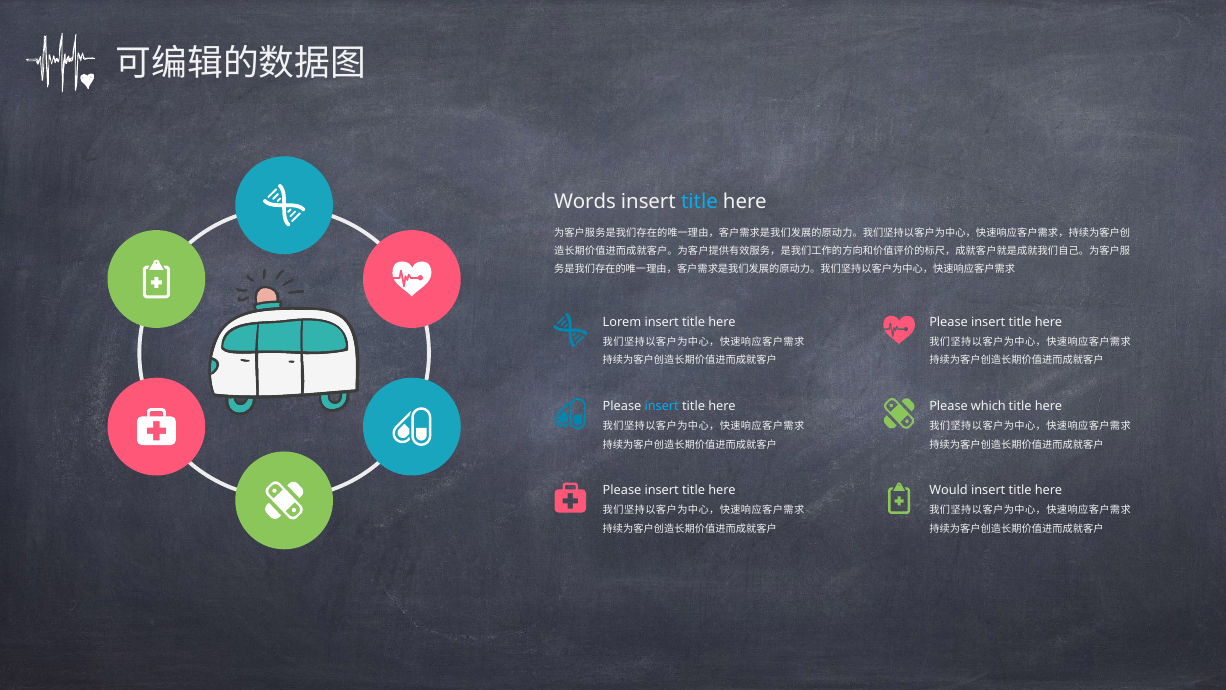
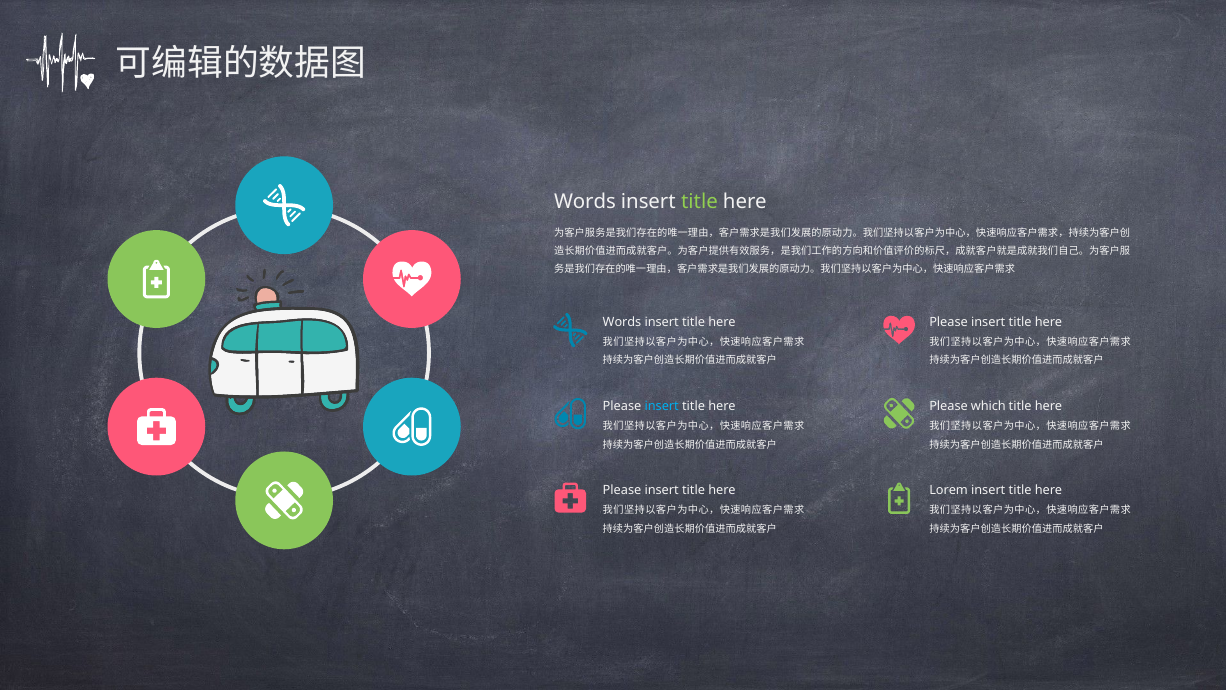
title at (699, 201) colour: light blue -> light green
Lorem at (622, 322): Lorem -> Words
Would: Would -> Lorem
